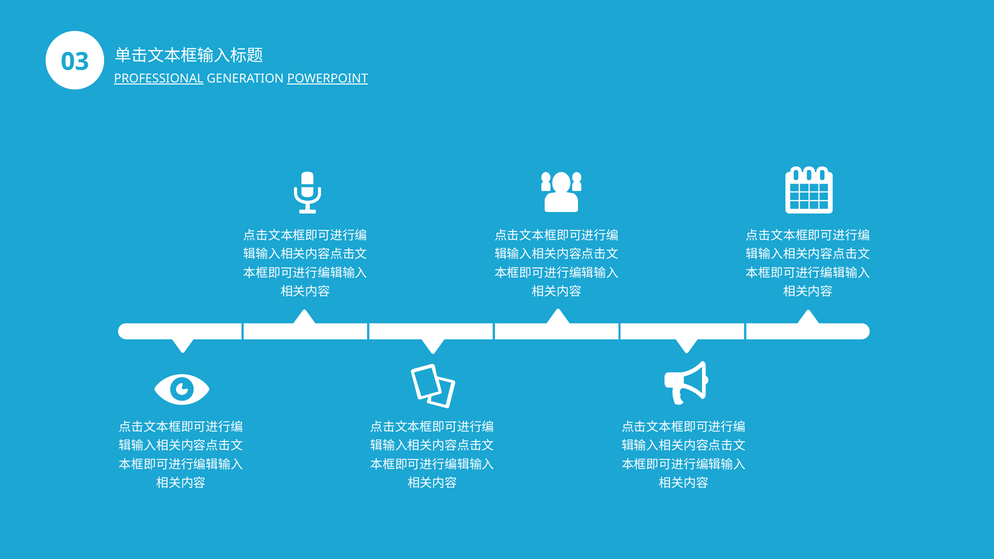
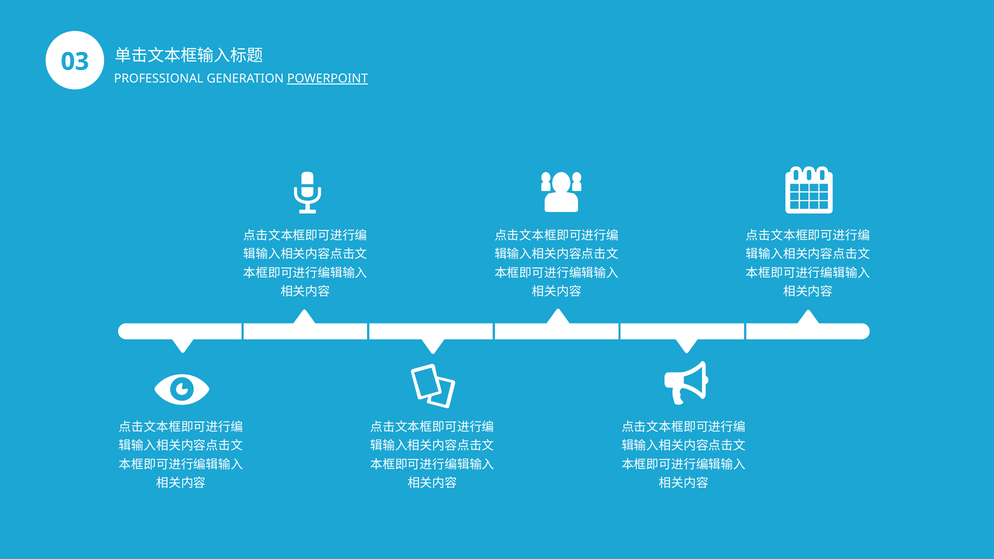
PROFESSIONAL underline: present -> none
